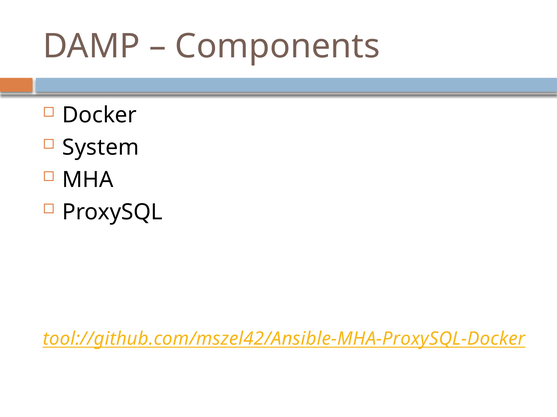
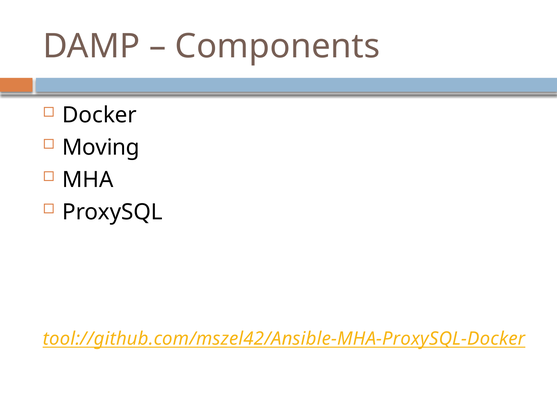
System: System -> Moving
